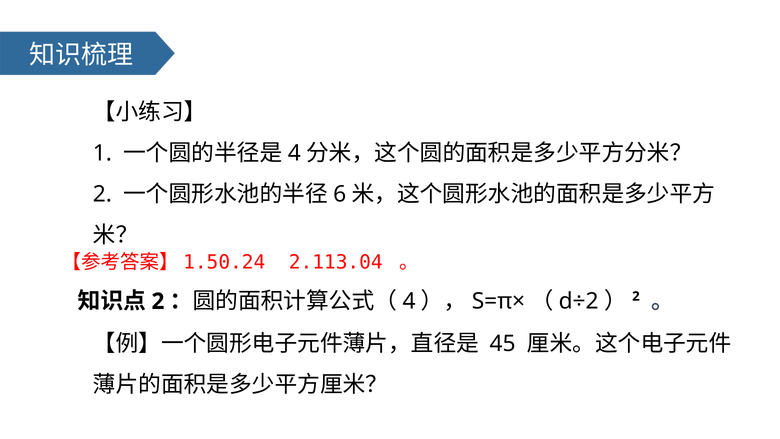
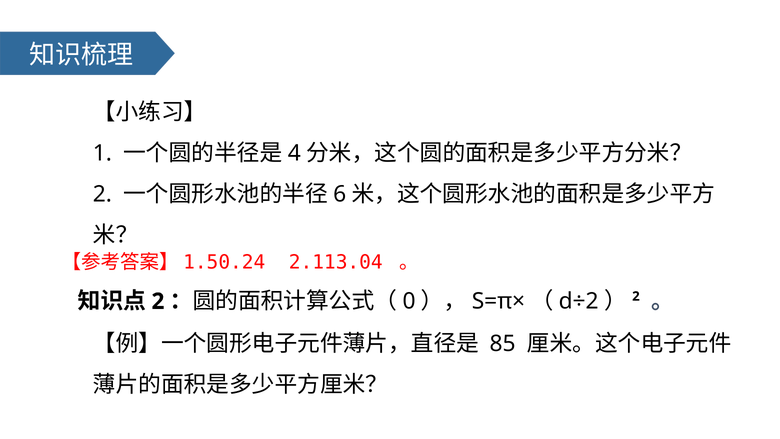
4 at (409, 301): 4 -> 0
45: 45 -> 85
